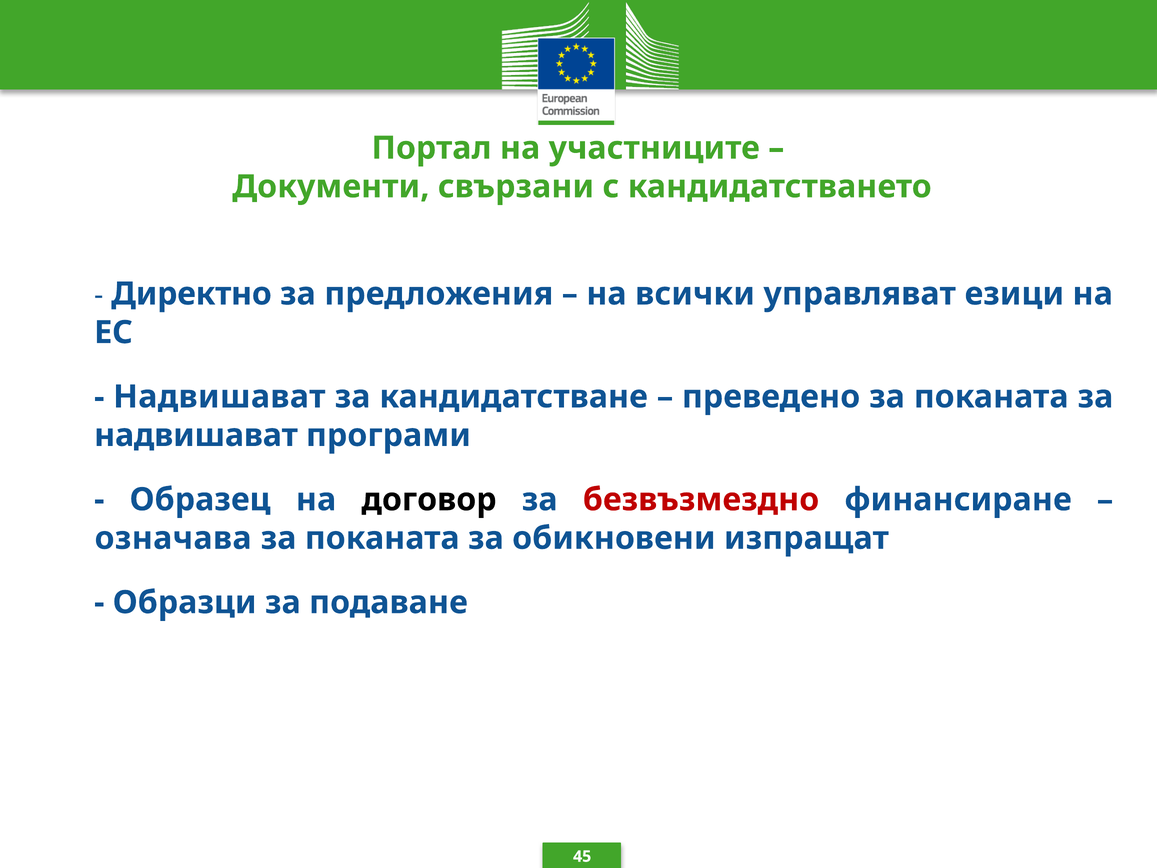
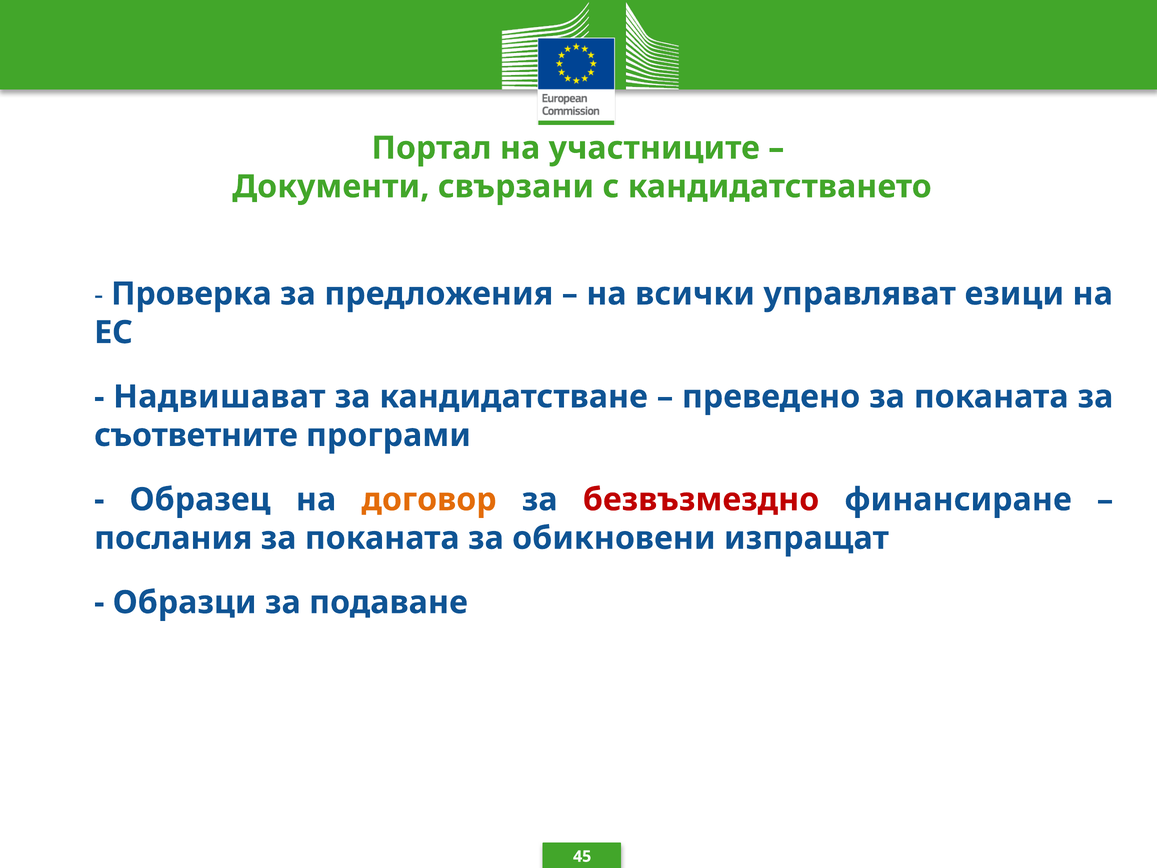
Директно: Директно -> Проверка
надвишават at (196, 435): надвишават -> съответните
договор colour: black -> orange
означава: означава -> послания
